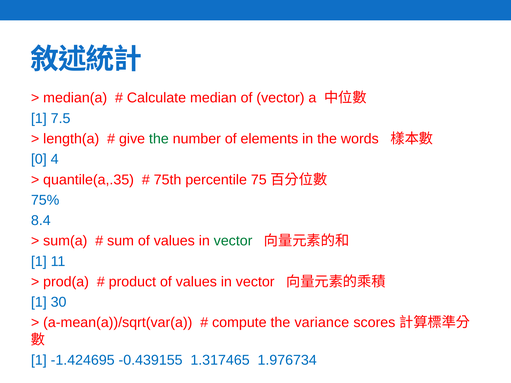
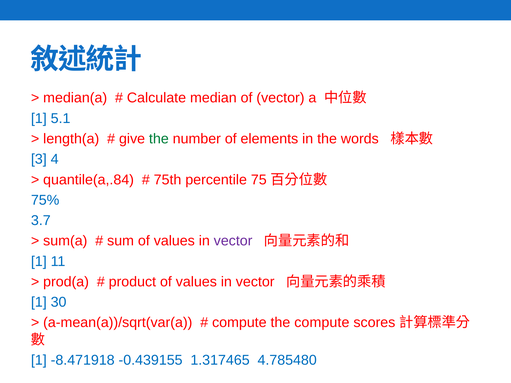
7.5: 7.5 -> 5.1
0: 0 -> 3
quantile(a,.35: quantile(a,.35 -> quantile(a,.84
8.4: 8.4 -> 3.7
vector at (233, 241) colour: green -> purple
the variance: variance -> compute
-1.424695: -1.424695 -> -8.471918
1.976734: 1.976734 -> 4.785480
